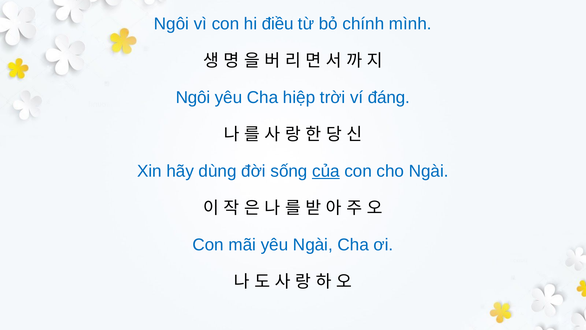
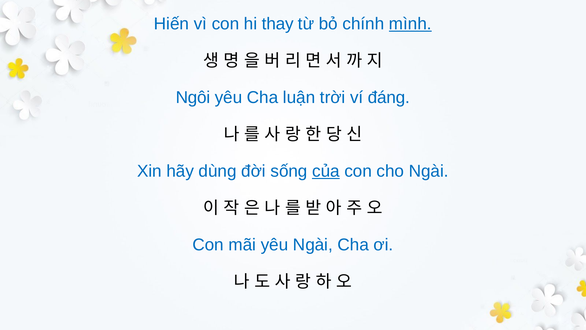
Ngôi at (172, 24): Ngôi -> Hiến
điều: điều -> thay
mình underline: none -> present
hiệp: hiệp -> luận
